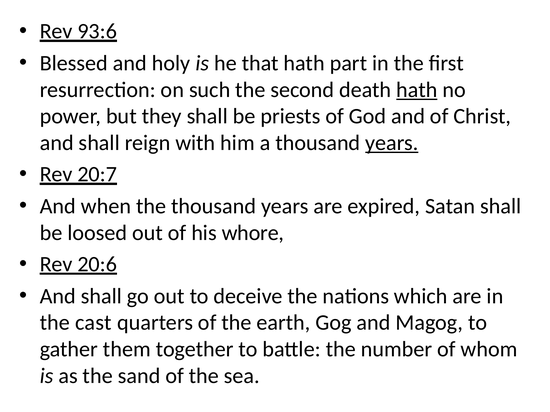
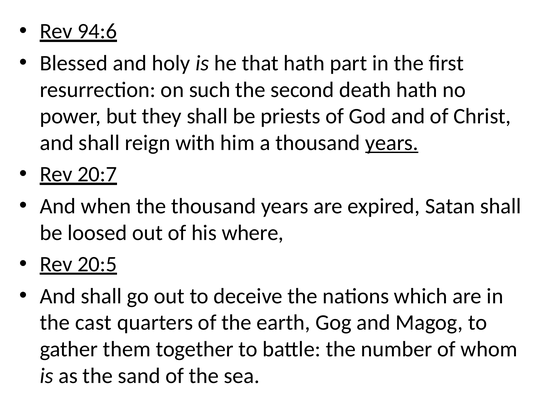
93:6: 93:6 -> 94:6
hath at (417, 90) underline: present -> none
whore: whore -> where
20:6: 20:6 -> 20:5
